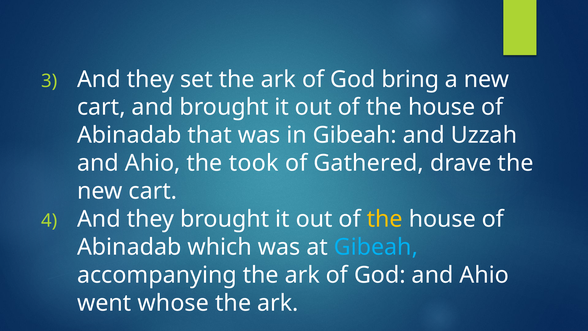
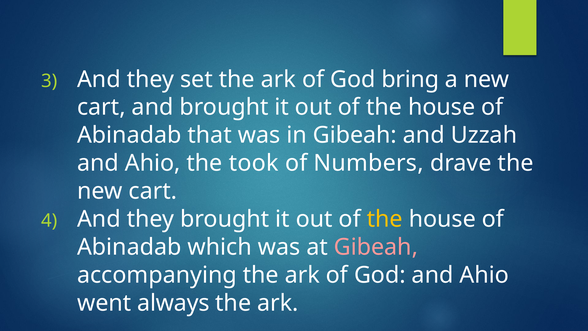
Gathered: Gathered -> Numbers
Gibeah at (376, 247) colour: light blue -> pink
whose: whose -> always
